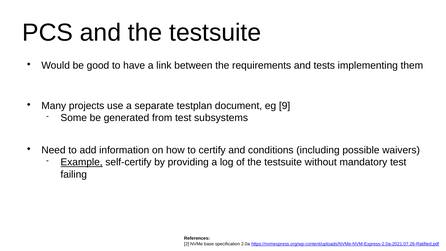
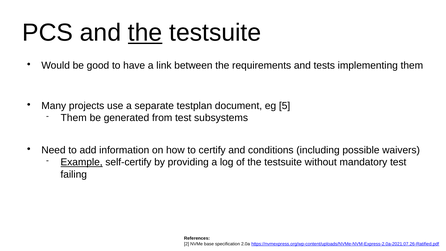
the at (145, 33) underline: none -> present
9: 9 -> 5
Some at (74, 118): Some -> Them
